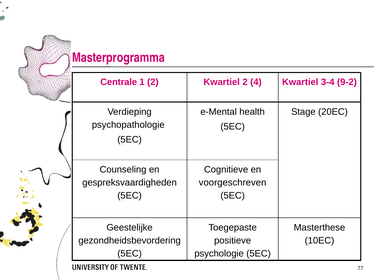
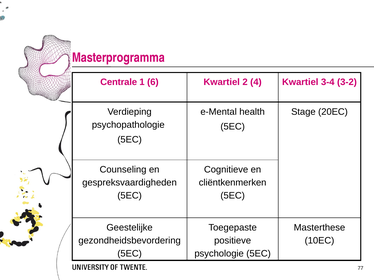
1 2: 2 -> 6
9-2: 9-2 -> 3-2
voorgeschreven: voorgeschreven -> cliëntkenmerken
